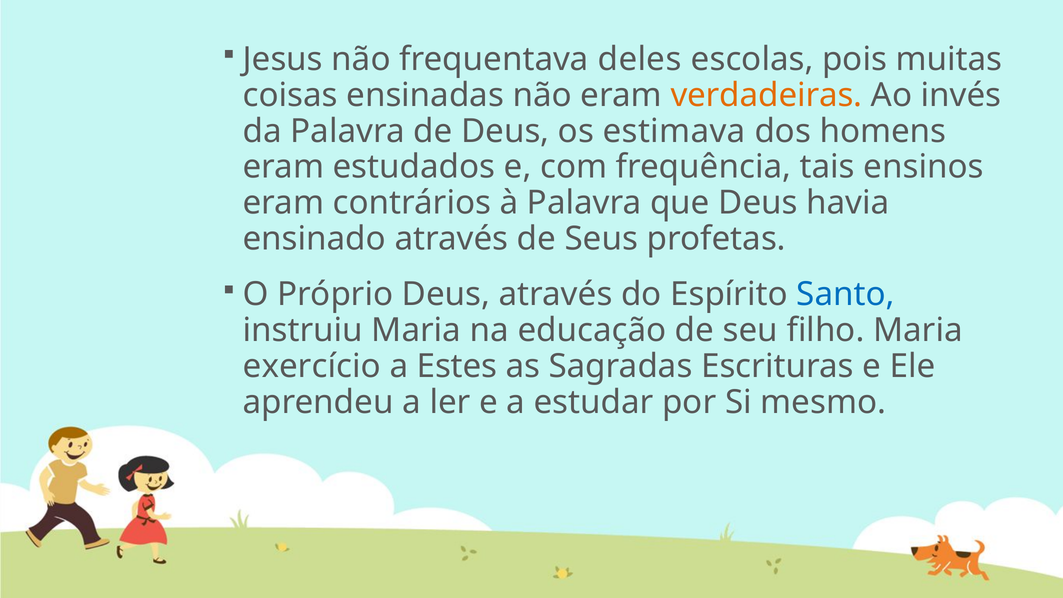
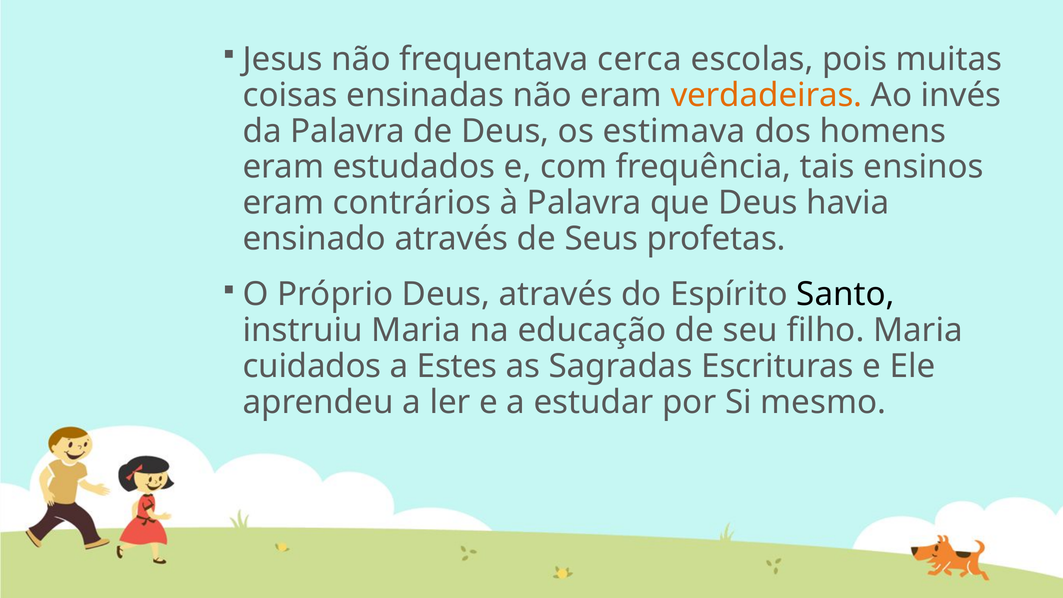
deles: deles -> cerca
Santo colour: blue -> black
exercício: exercício -> cuidados
